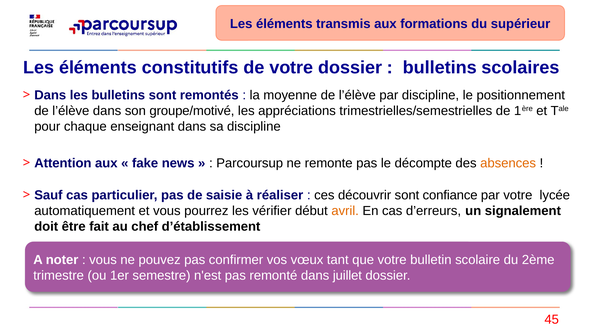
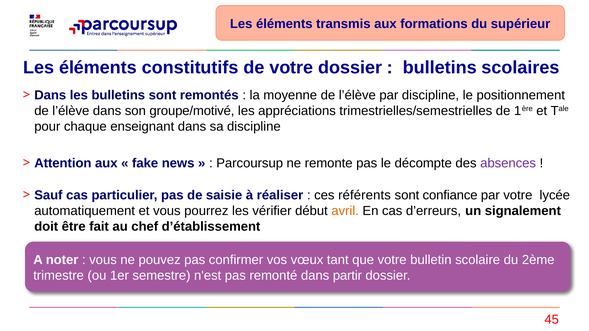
absences colour: orange -> purple
découvrir: découvrir -> référents
juillet: juillet -> partir
